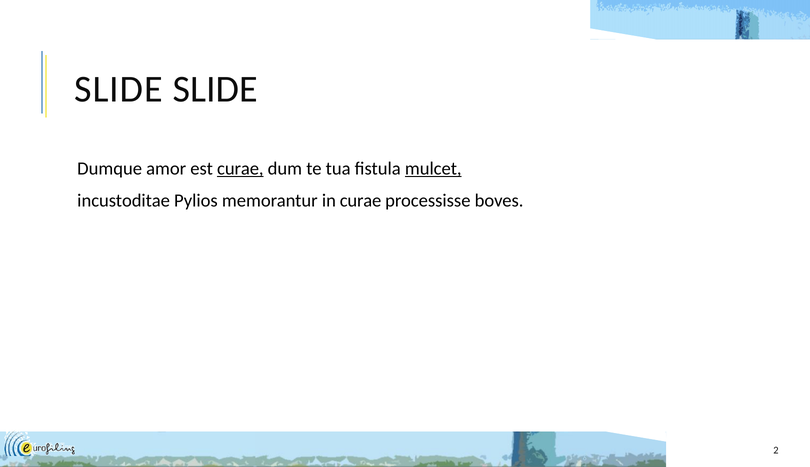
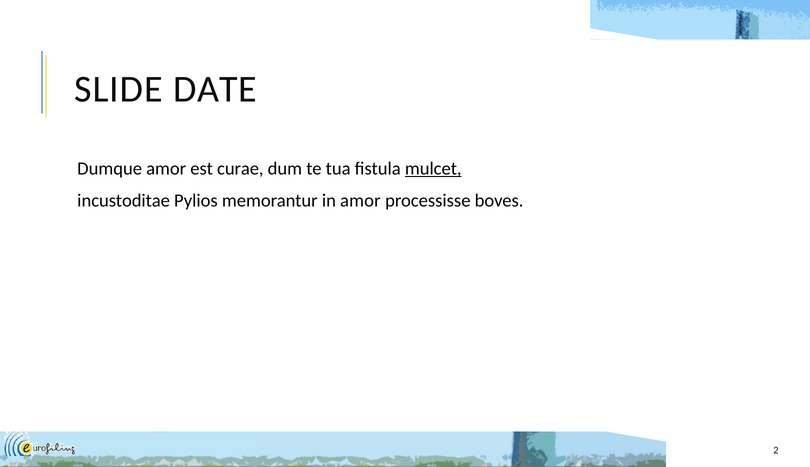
SLIDE SLIDE: SLIDE -> DATE
curae at (240, 169) underline: present -> none
in curae: curae -> amor
